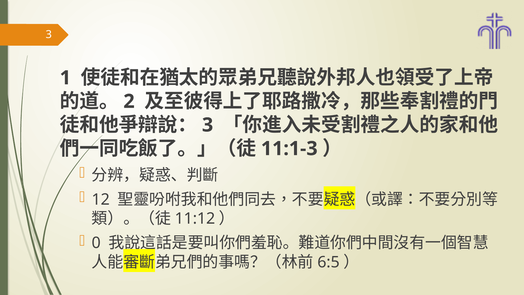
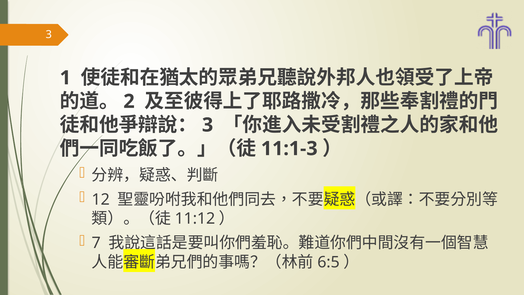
0: 0 -> 7
